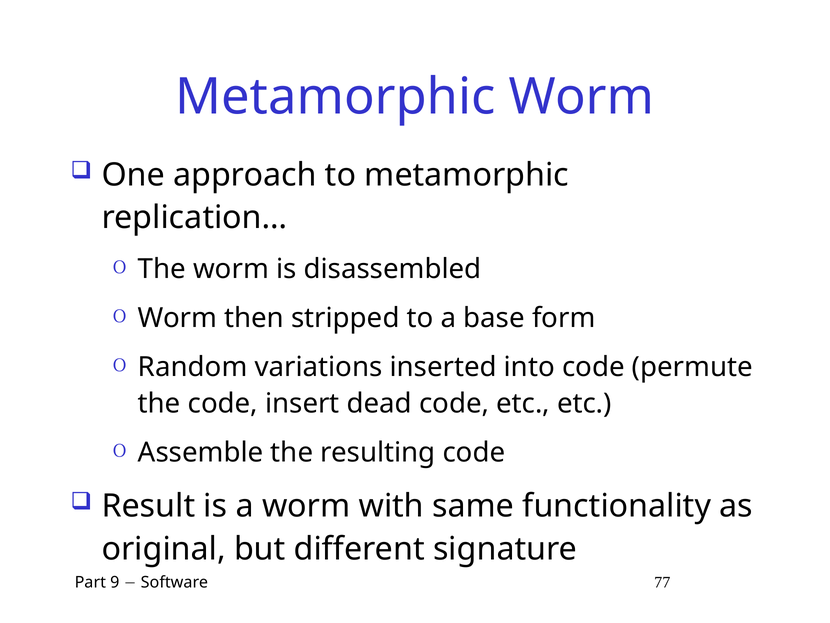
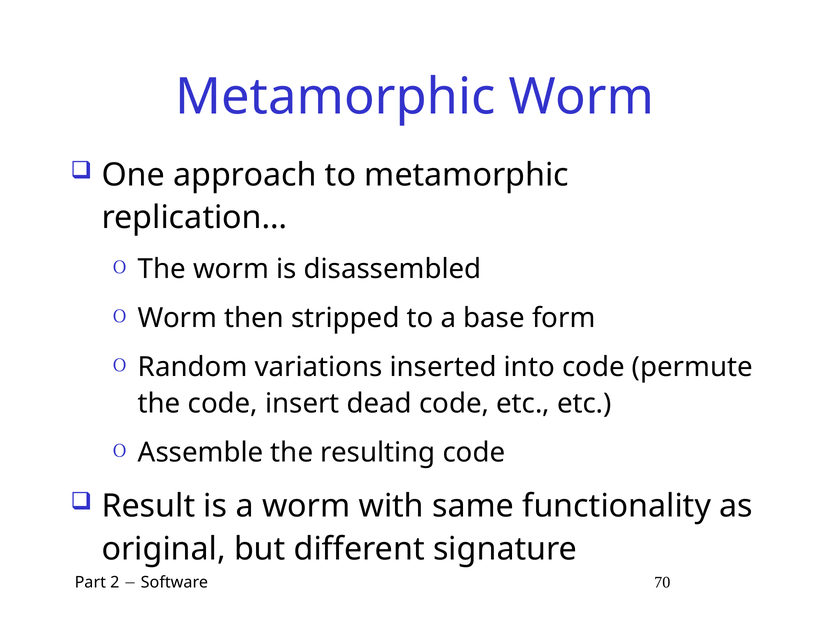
9: 9 -> 2
77: 77 -> 70
